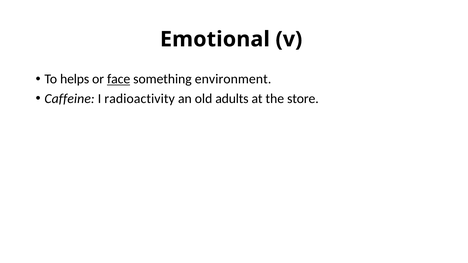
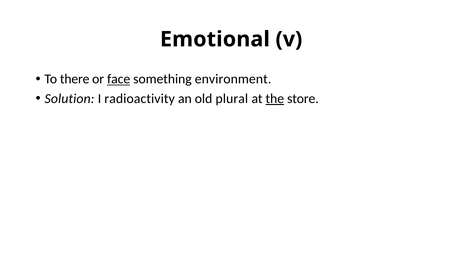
helps: helps -> there
Caffeine: Caffeine -> Solution
adults: adults -> plural
the underline: none -> present
